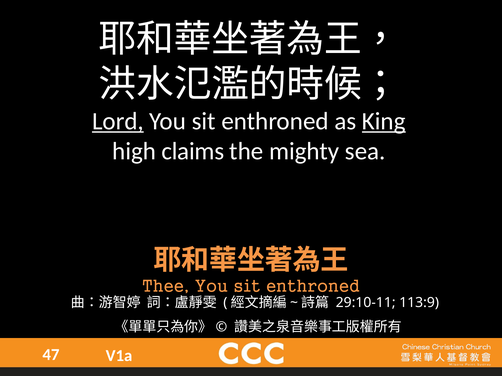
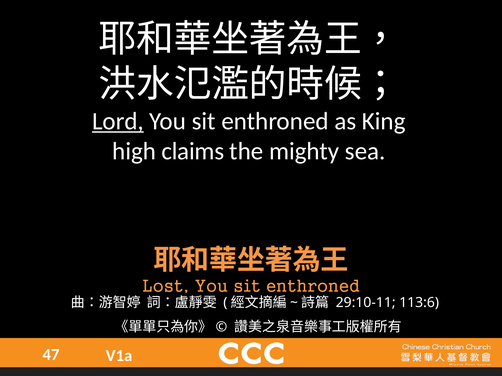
King underline: present -> none
Thee: Thee -> Lost
113:9: 113:9 -> 113:6
